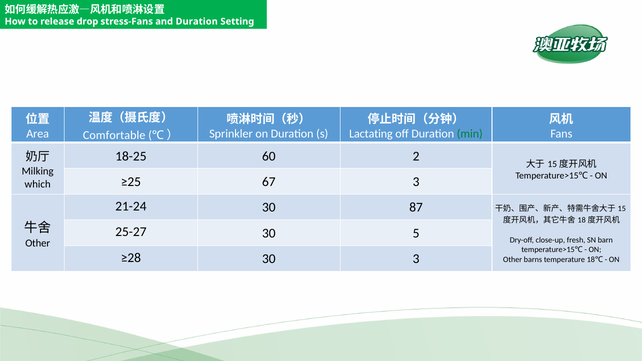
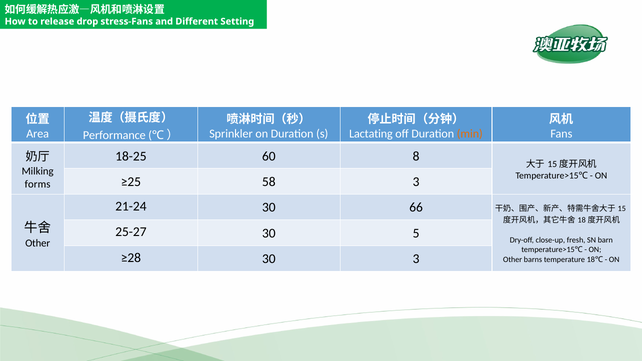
and Duration: Duration -> Different
min colour: green -> orange
Comfortable: Comfortable -> Performance
2: 2 -> 8
67: 67 -> 58
which: which -> forms
87: 87 -> 66
